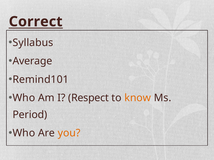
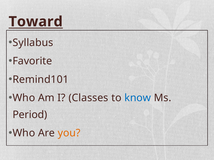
Correct: Correct -> Toward
Average: Average -> Favorite
Respect: Respect -> Classes
know colour: orange -> blue
